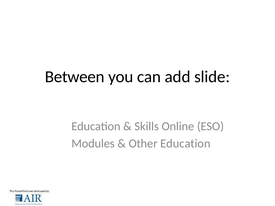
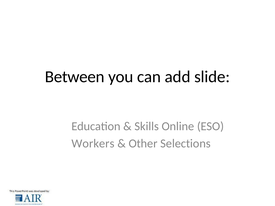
Modules: Modules -> Workers
Other Education: Education -> Selections
